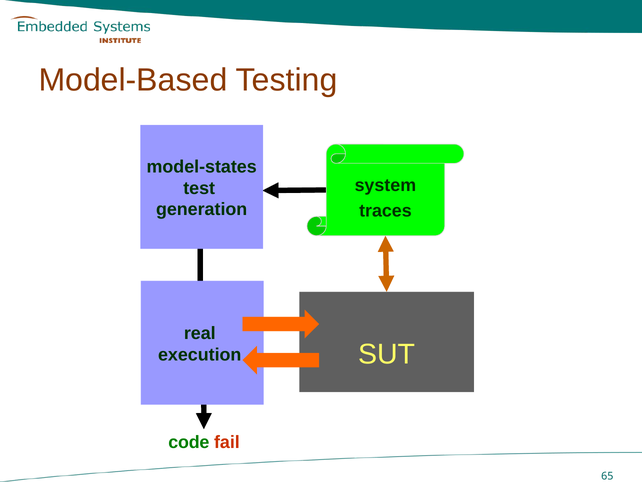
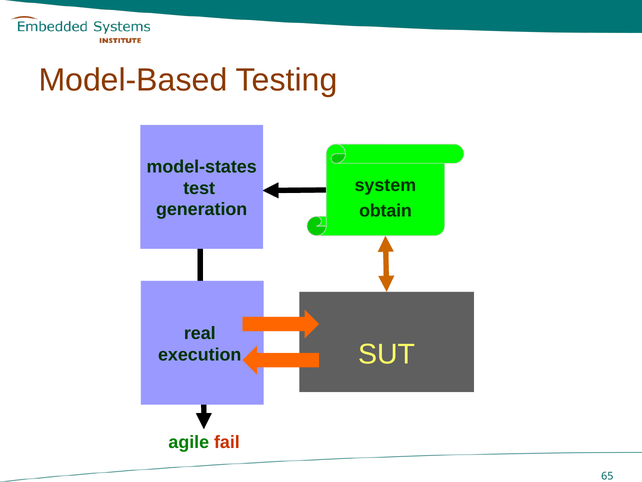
traces: traces -> obtain
code: code -> agile
